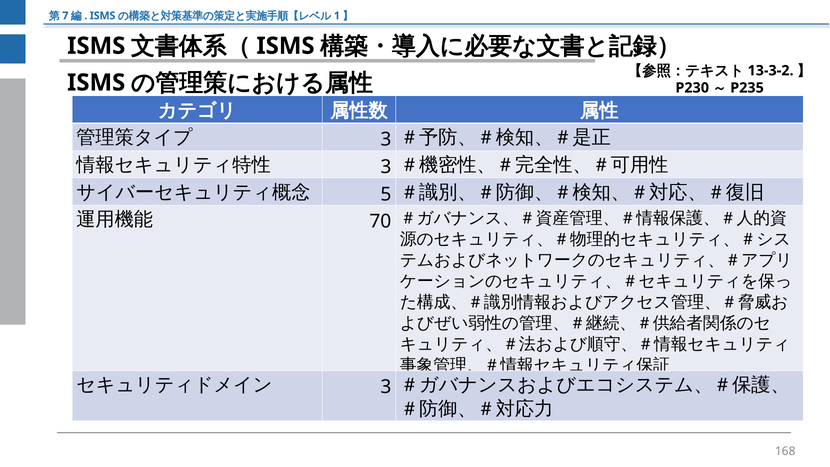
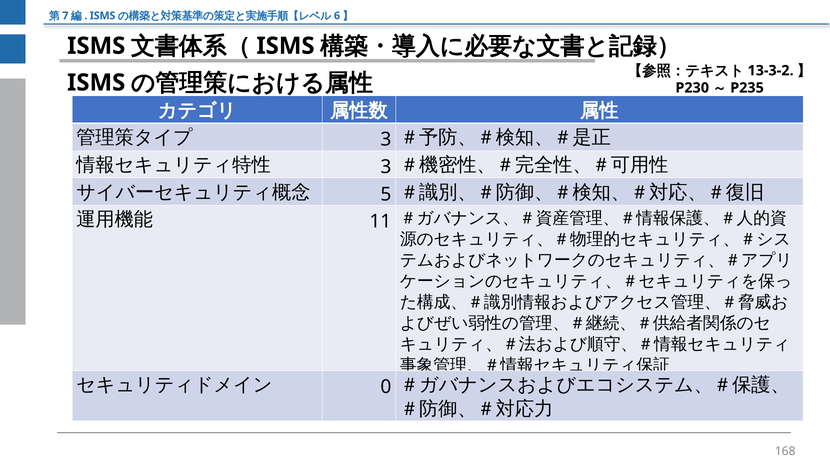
1: 1 -> 6
70: 70 -> 11
3 at (386, 387): 3 -> 0
